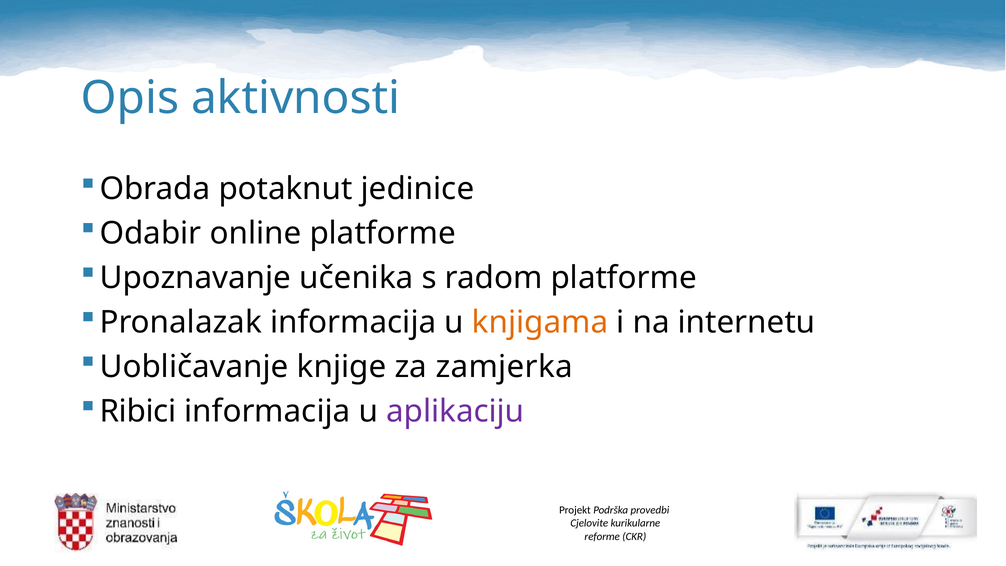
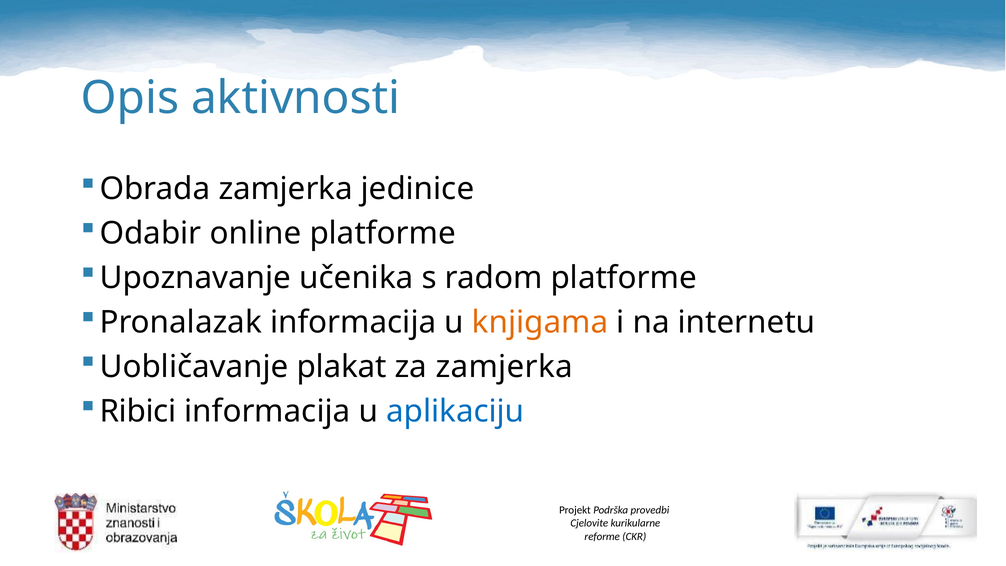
Obrada potaknut: potaknut -> zamjerka
knjige: knjige -> plakat
aplikaciju colour: purple -> blue
